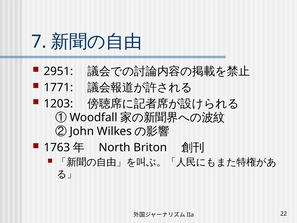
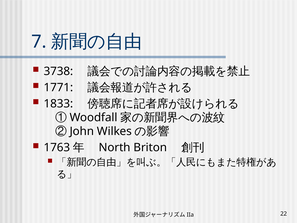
2951: 2951 -> 3738
1203: 1203 -> 1833
